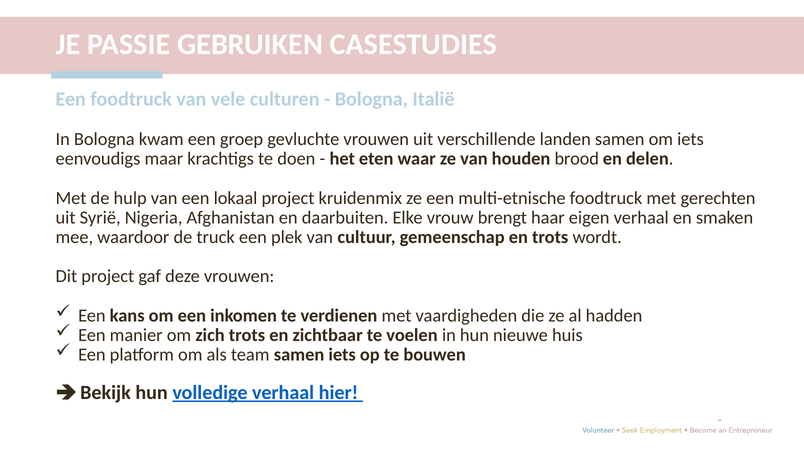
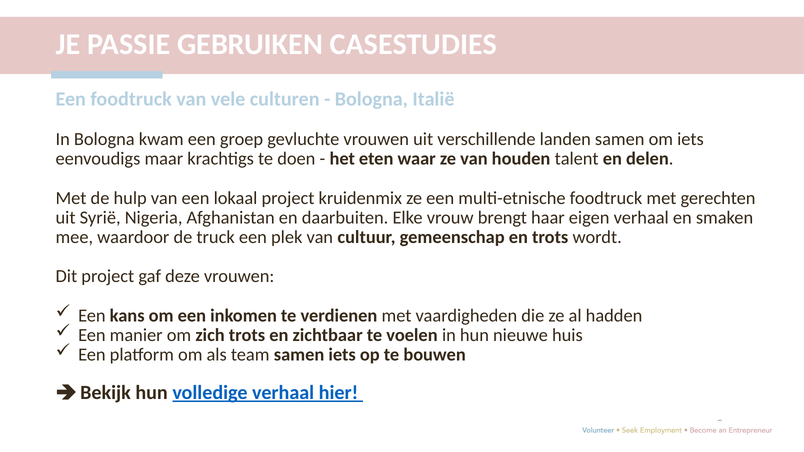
brood: brood -> talent
